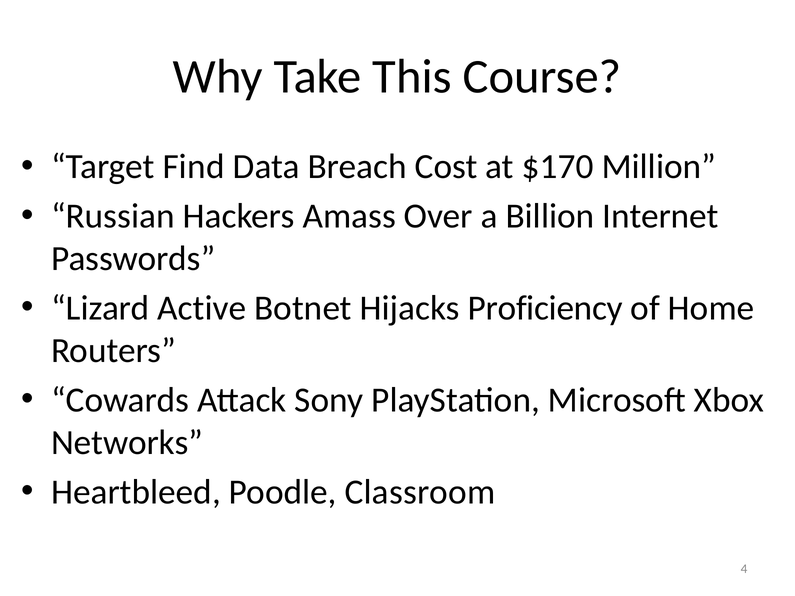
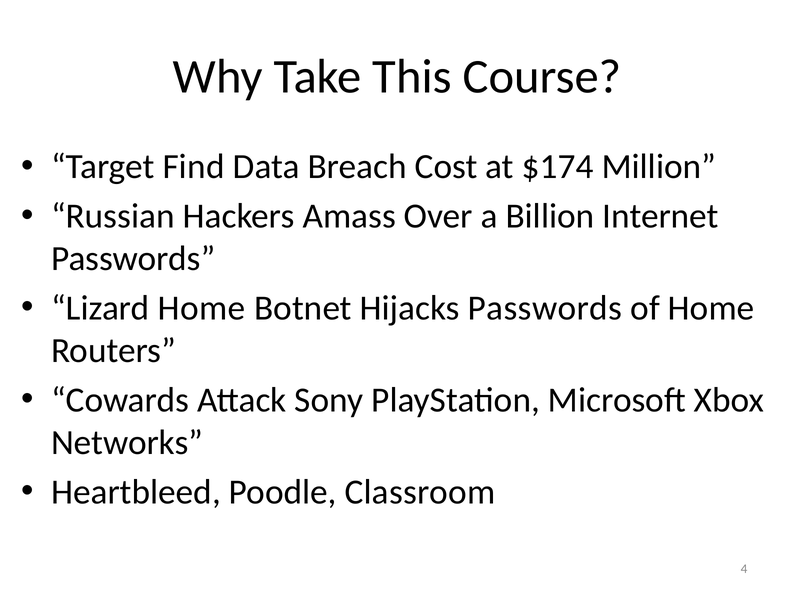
$170: $170 -> $174
Lizard Active: Active -> Home
Hijacks Proficiency: Proficiency -> Passwords
